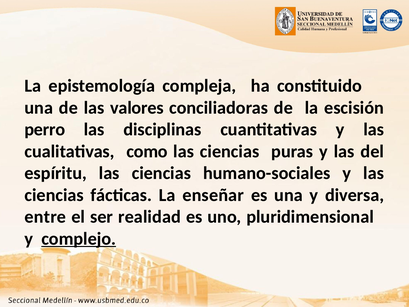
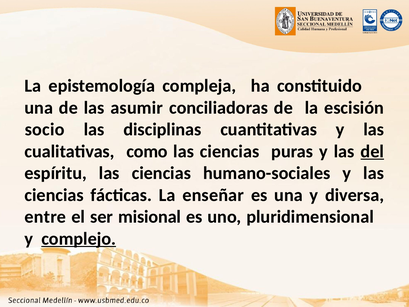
valores: valores -> asumir
perro: perro -> socio
del underline: none -> present
realidad: realidad -> misional
